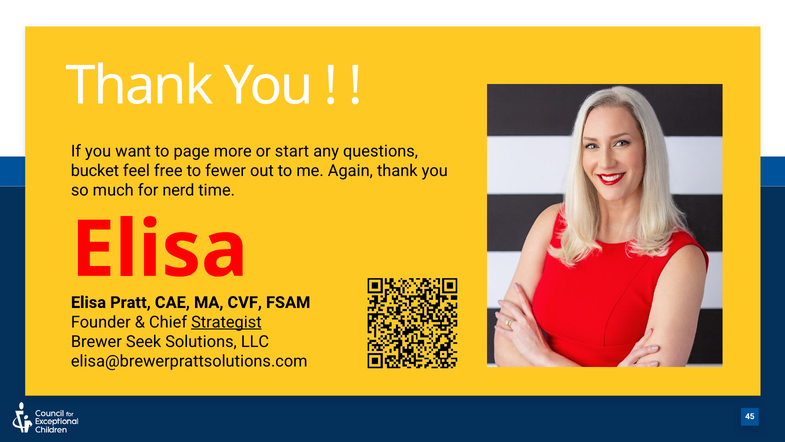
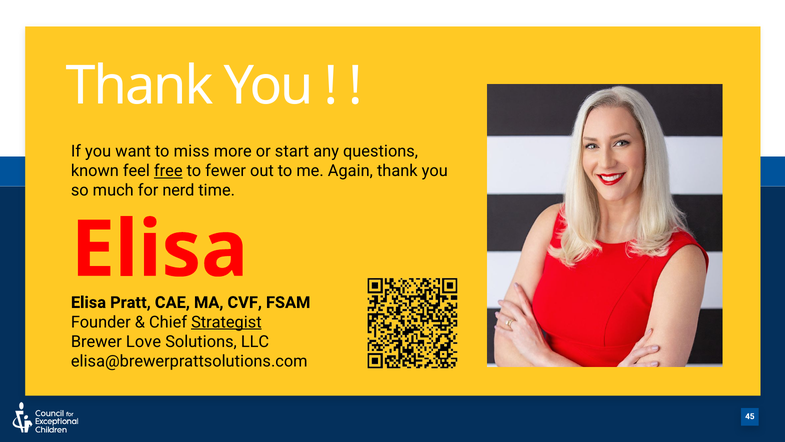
page: page -> miss
bucket: bucket -> known
free underline: none -> present
Seek: Seek -> Love
